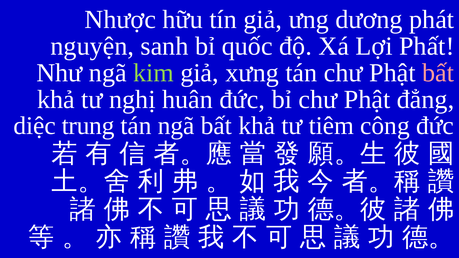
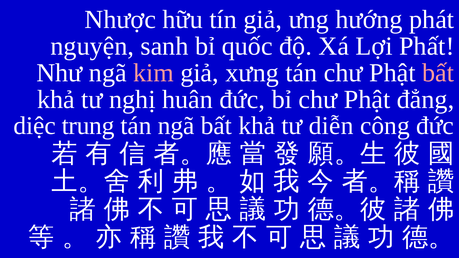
dương: dương -> hướng
kim colour: light green -> pink
tiêm: tiêm -> diễn
